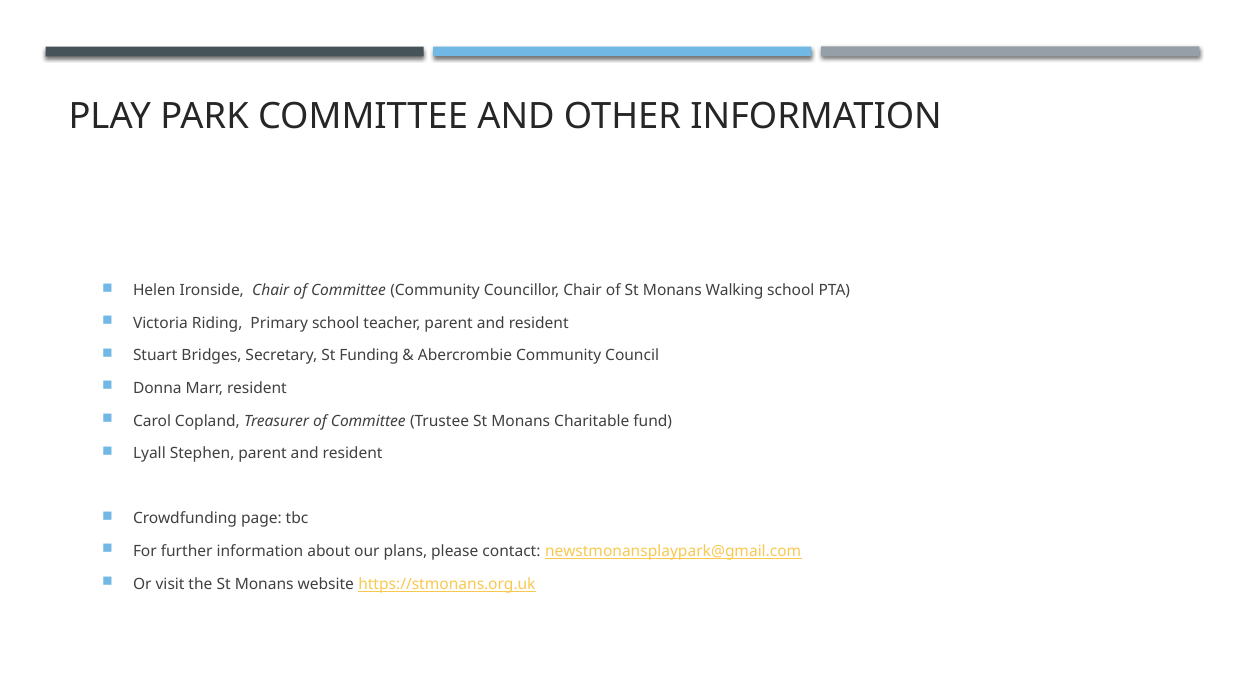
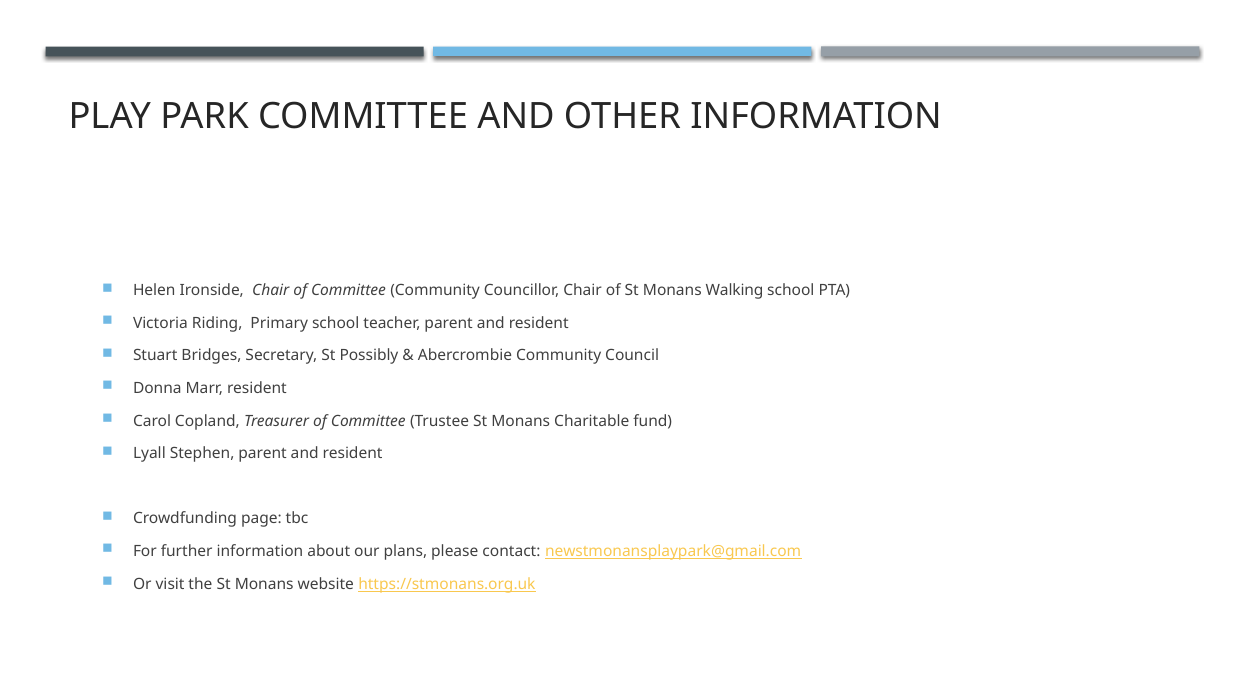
Funding: Funding -> Possibly
